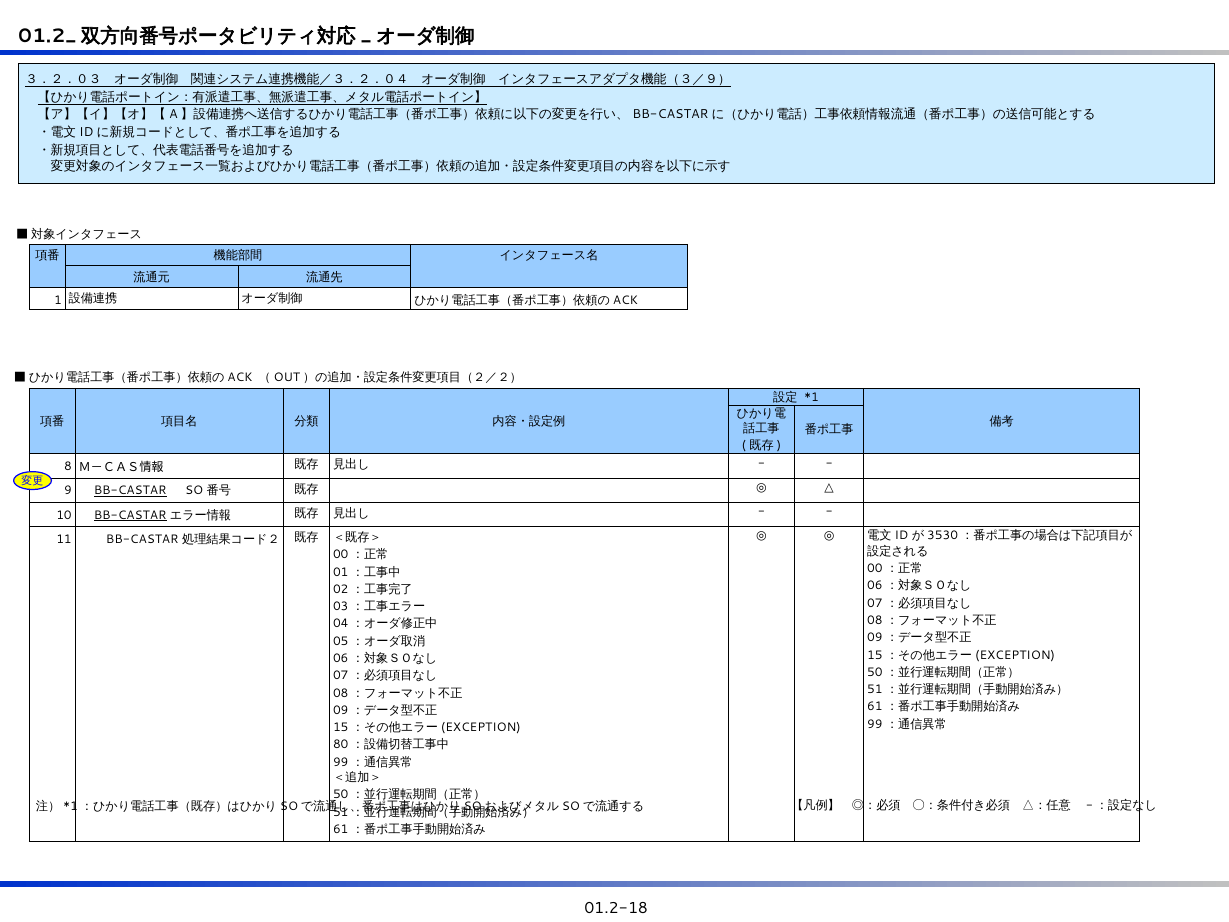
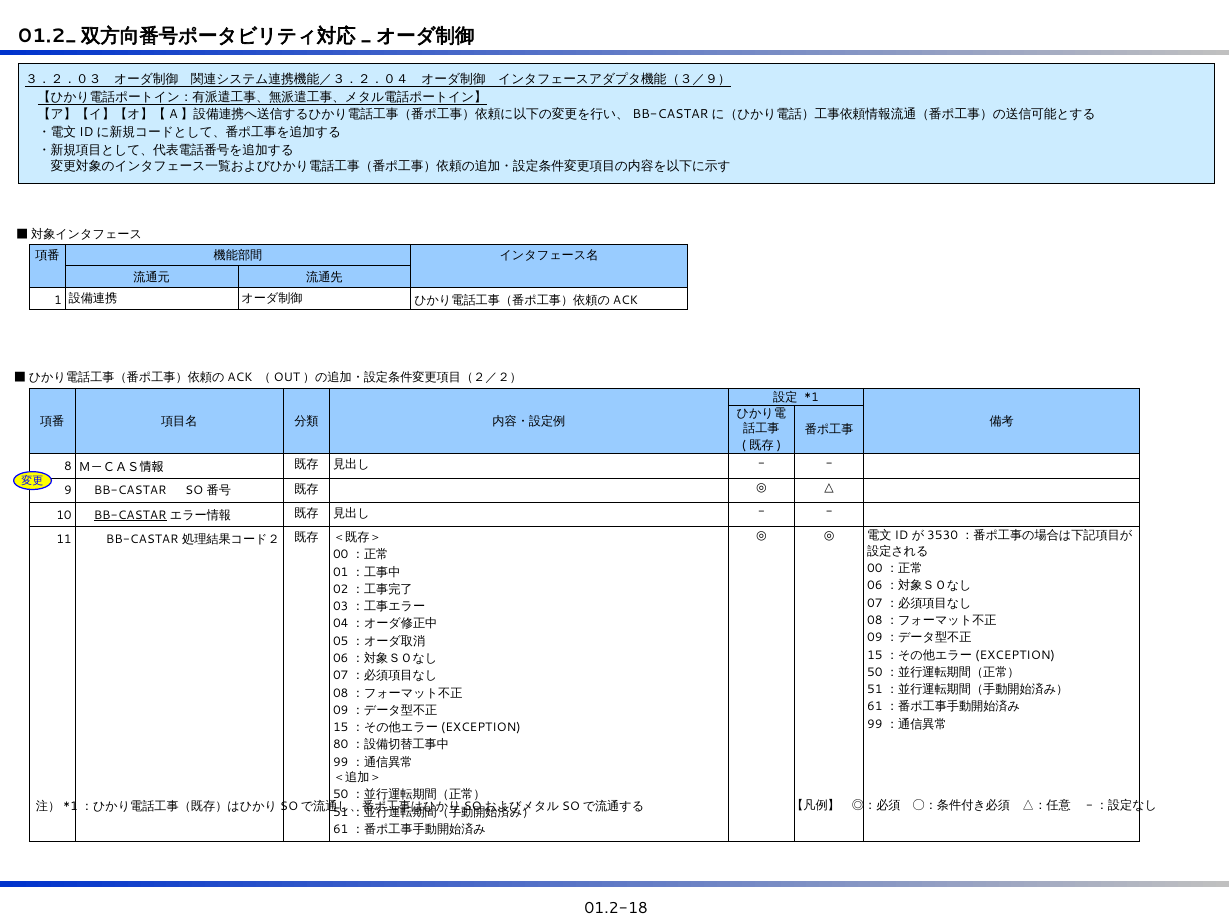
BB-CASTAR at (130, 491) underline: present -> none
